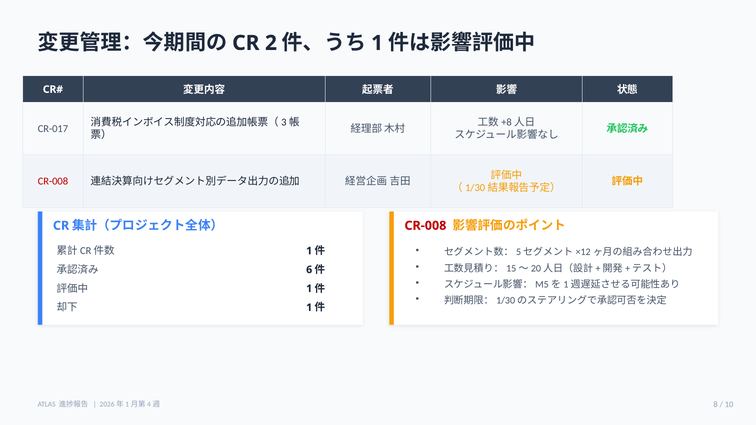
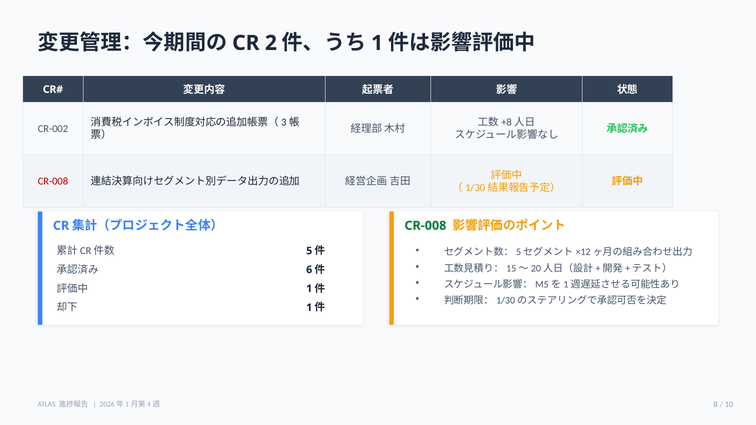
CR-017: CR-017 -> CR-002
CR-008 at (425, 226) colour: red -> green
1 at (309, 251): 1 -> 5
